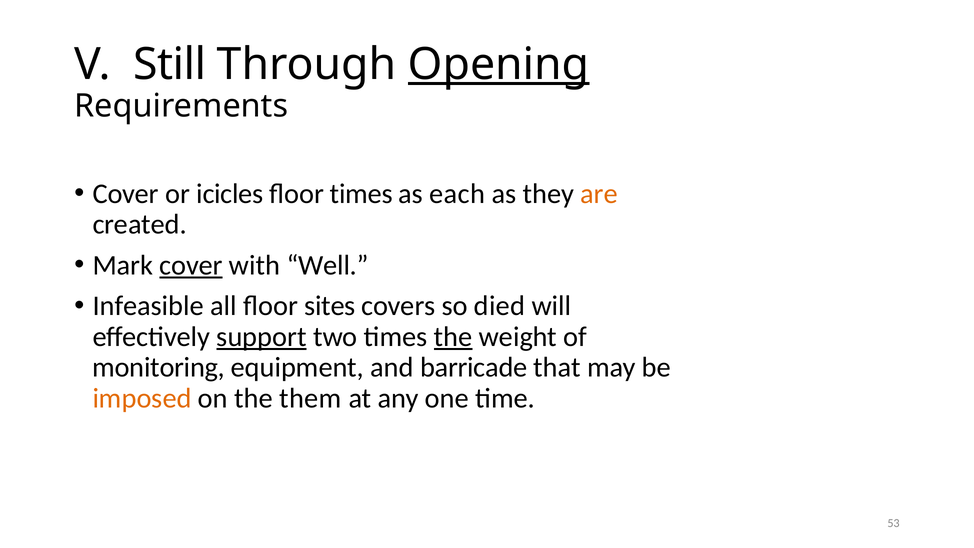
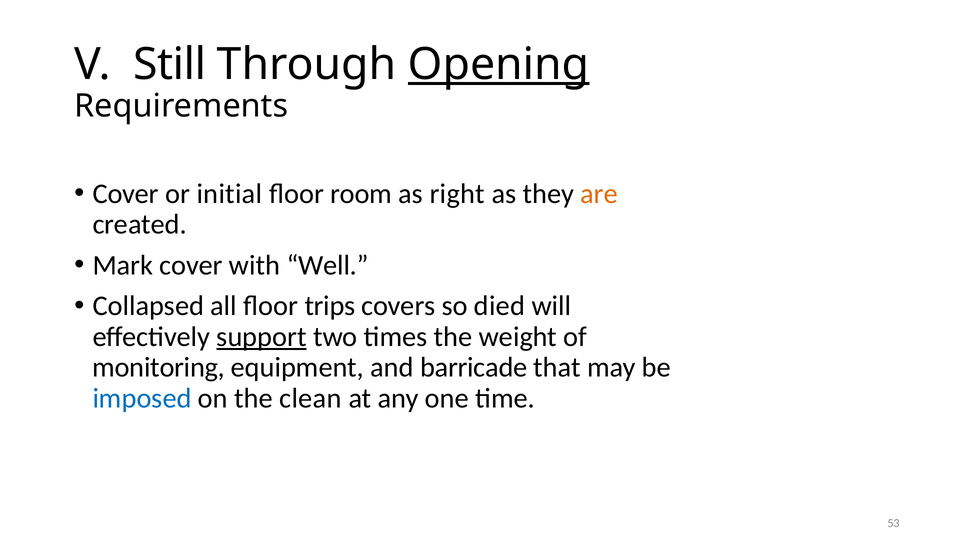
icicles: icicles -> initial
floor times: times -> room
each: each -> right
cover at (191, 265) underline: present -> none
Infeasible: Infeasible -> Collapsed
sites: sites -> trips
the at (453, 337) underline: present -> none
imposed colour: orange -> blue
them: them -> clean
